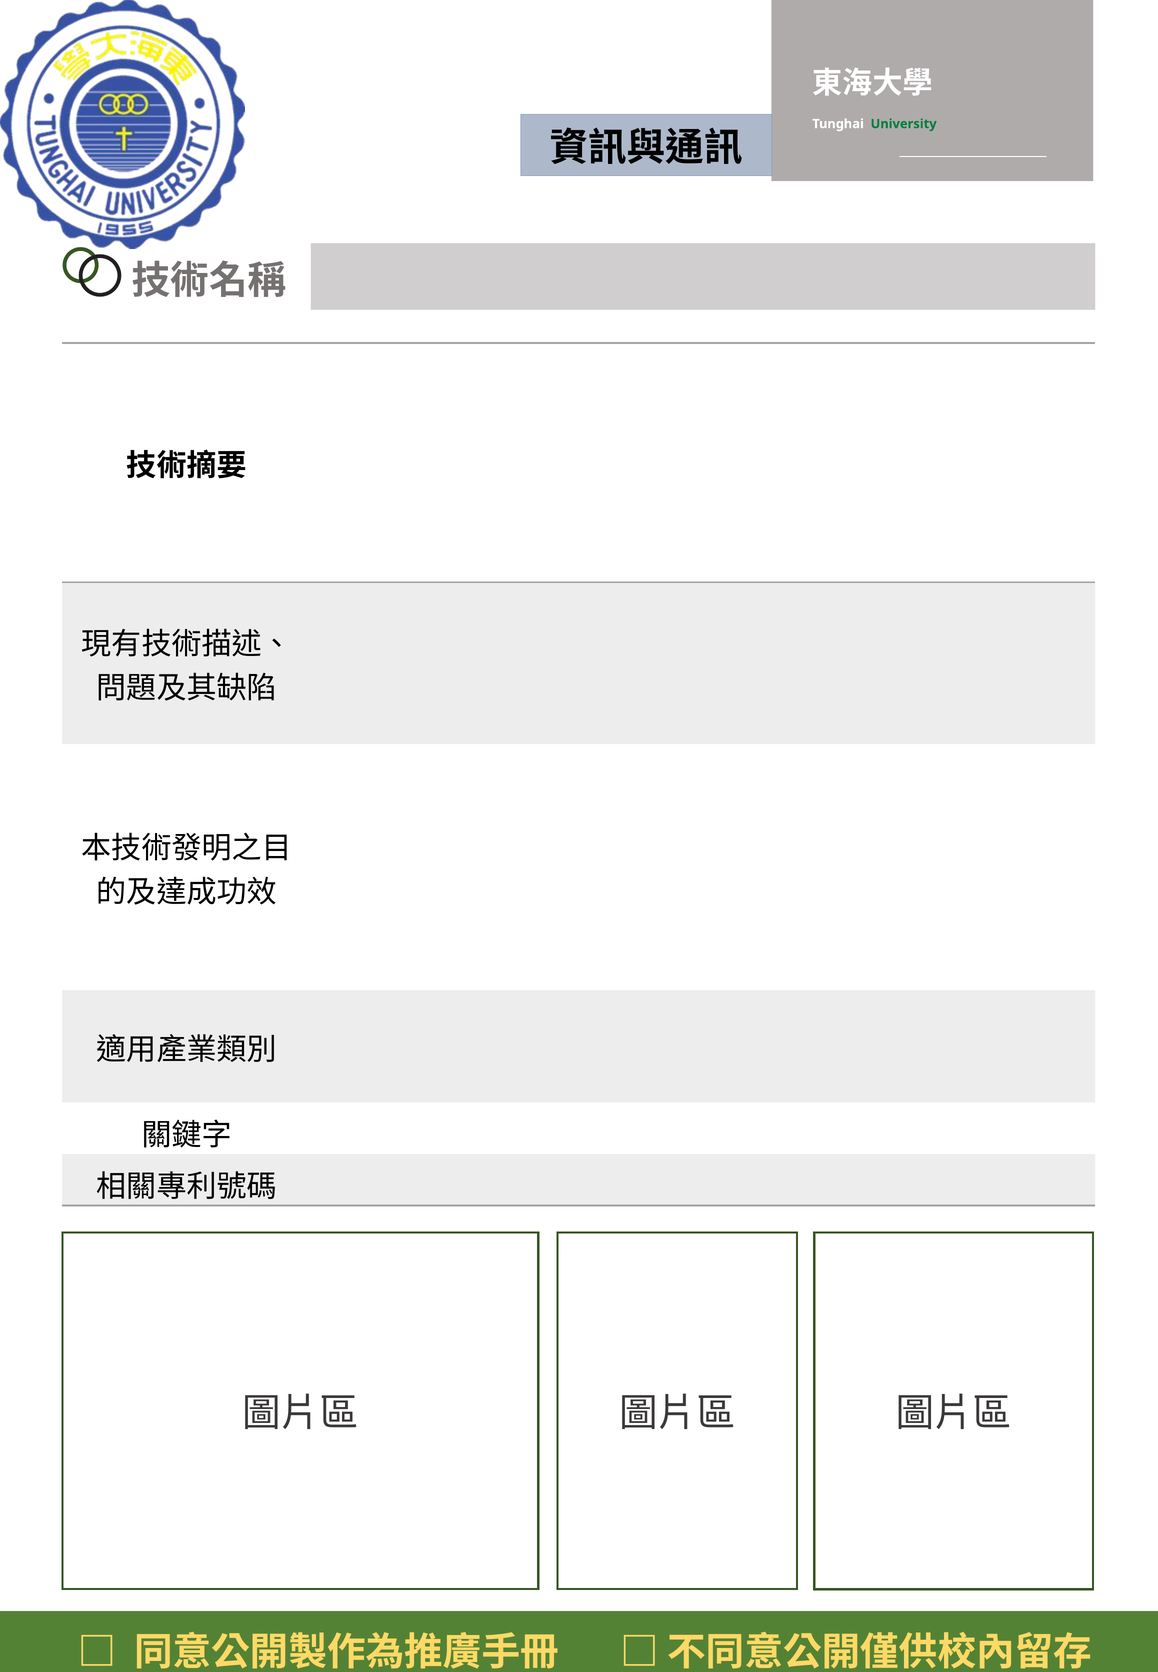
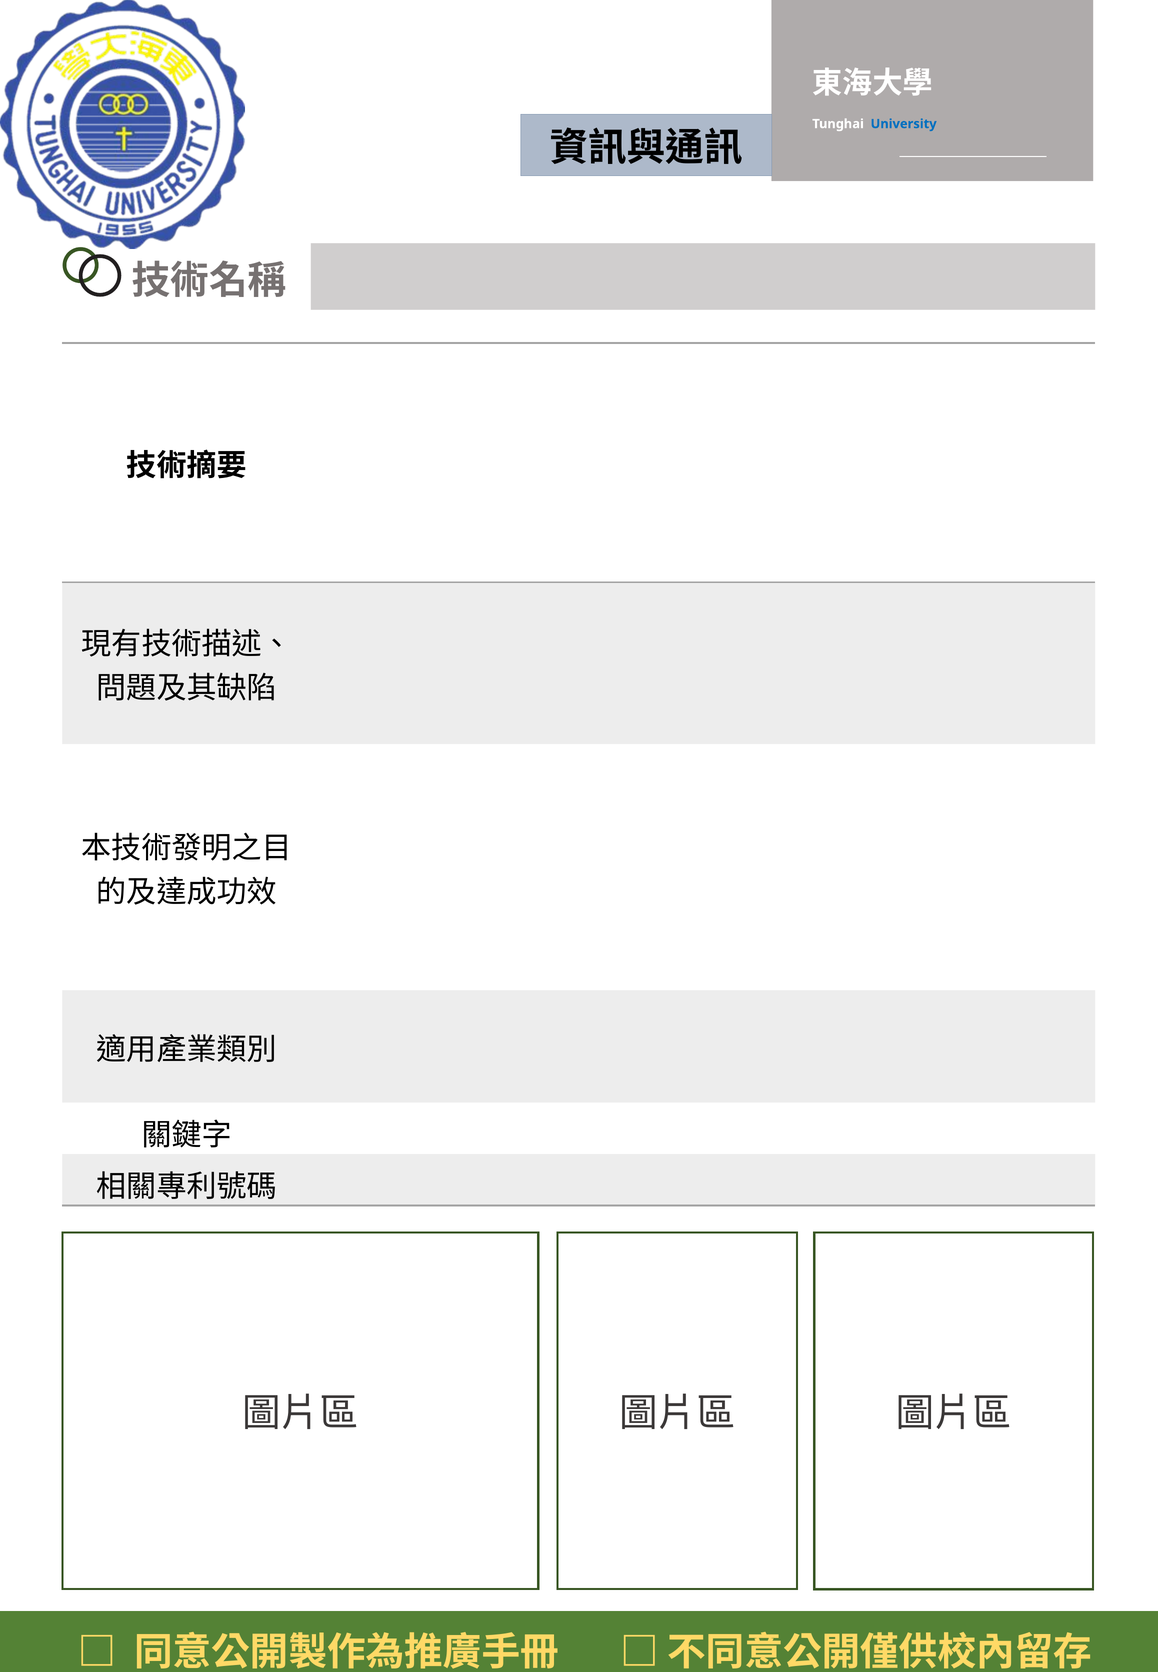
University colour: green -> blue
